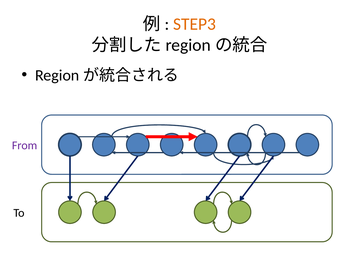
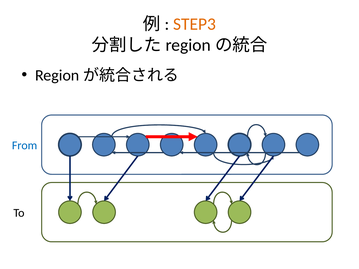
From colour: purple -> blue
